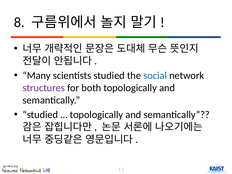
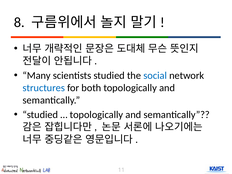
structures colour: purple -> blue
